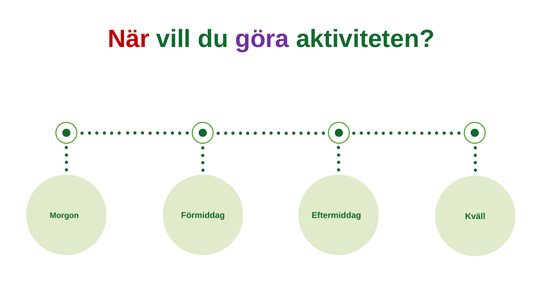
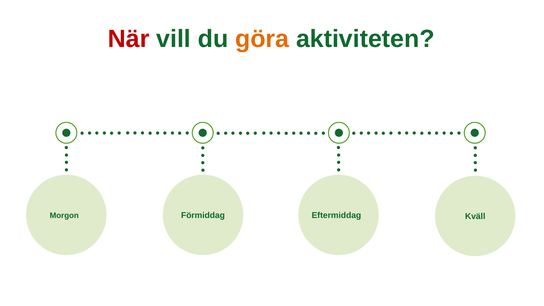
göra colour: purple -> orange
